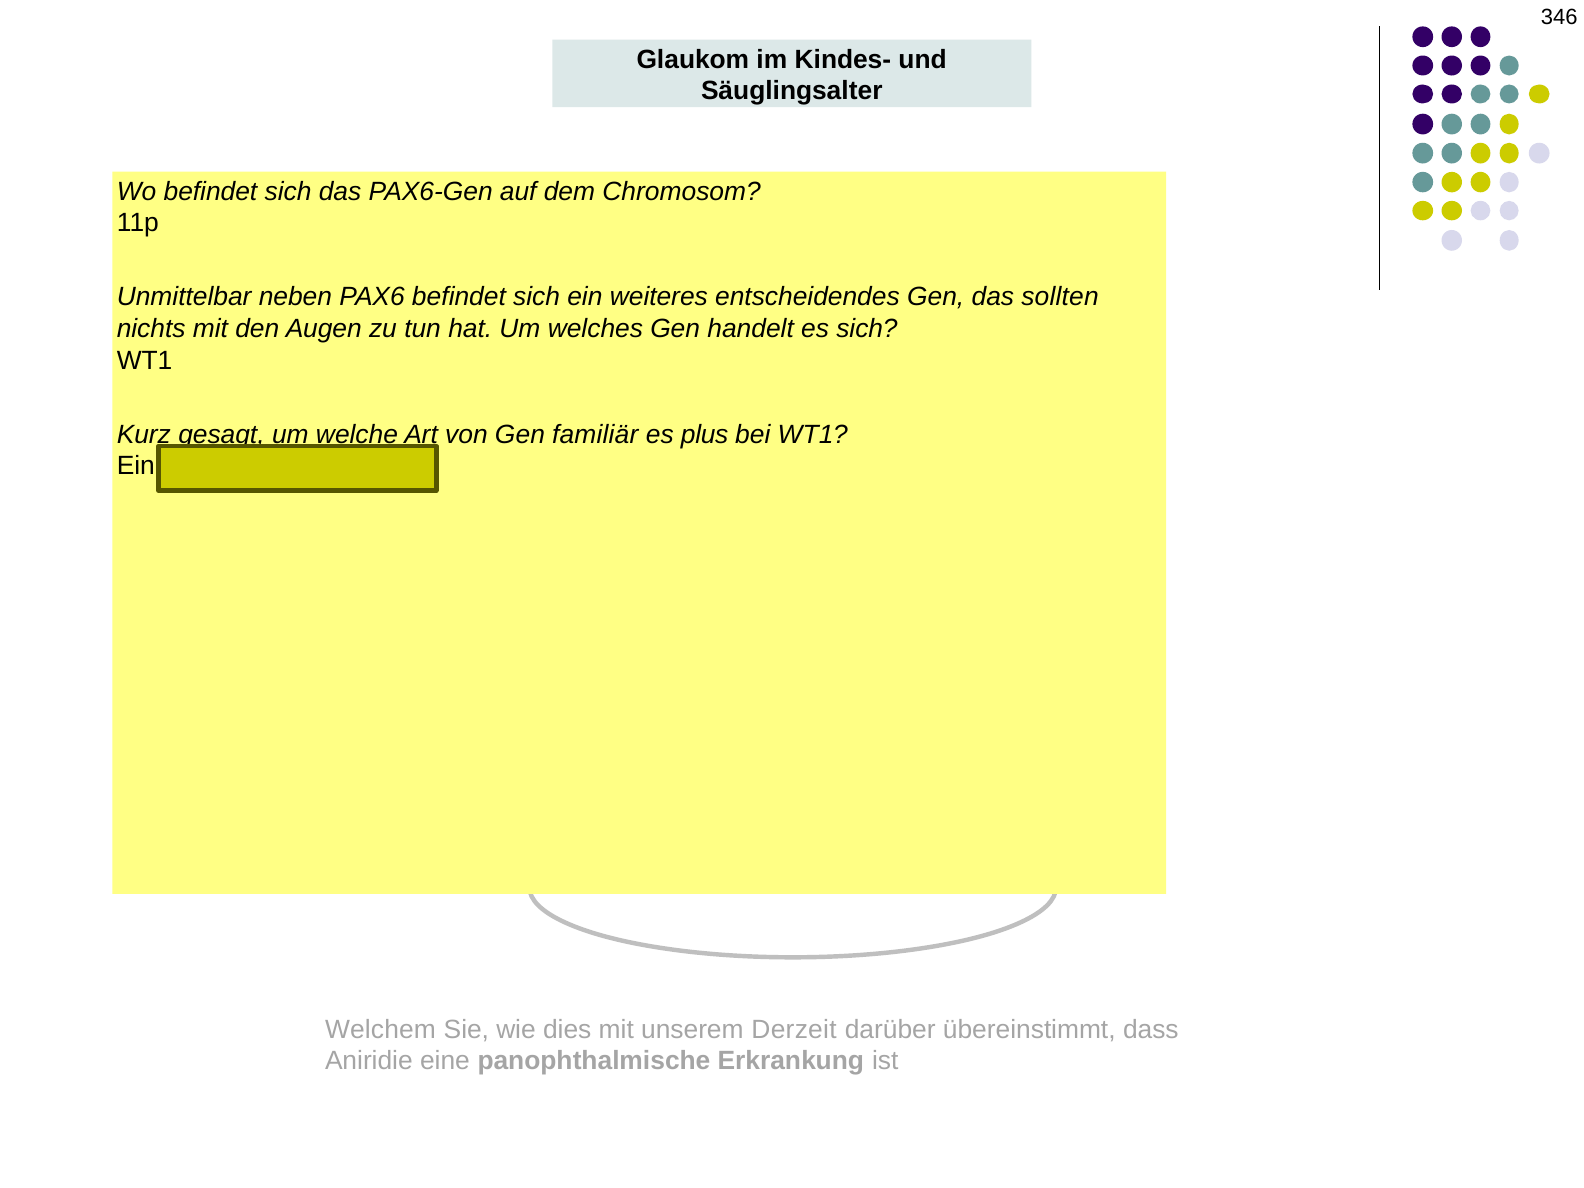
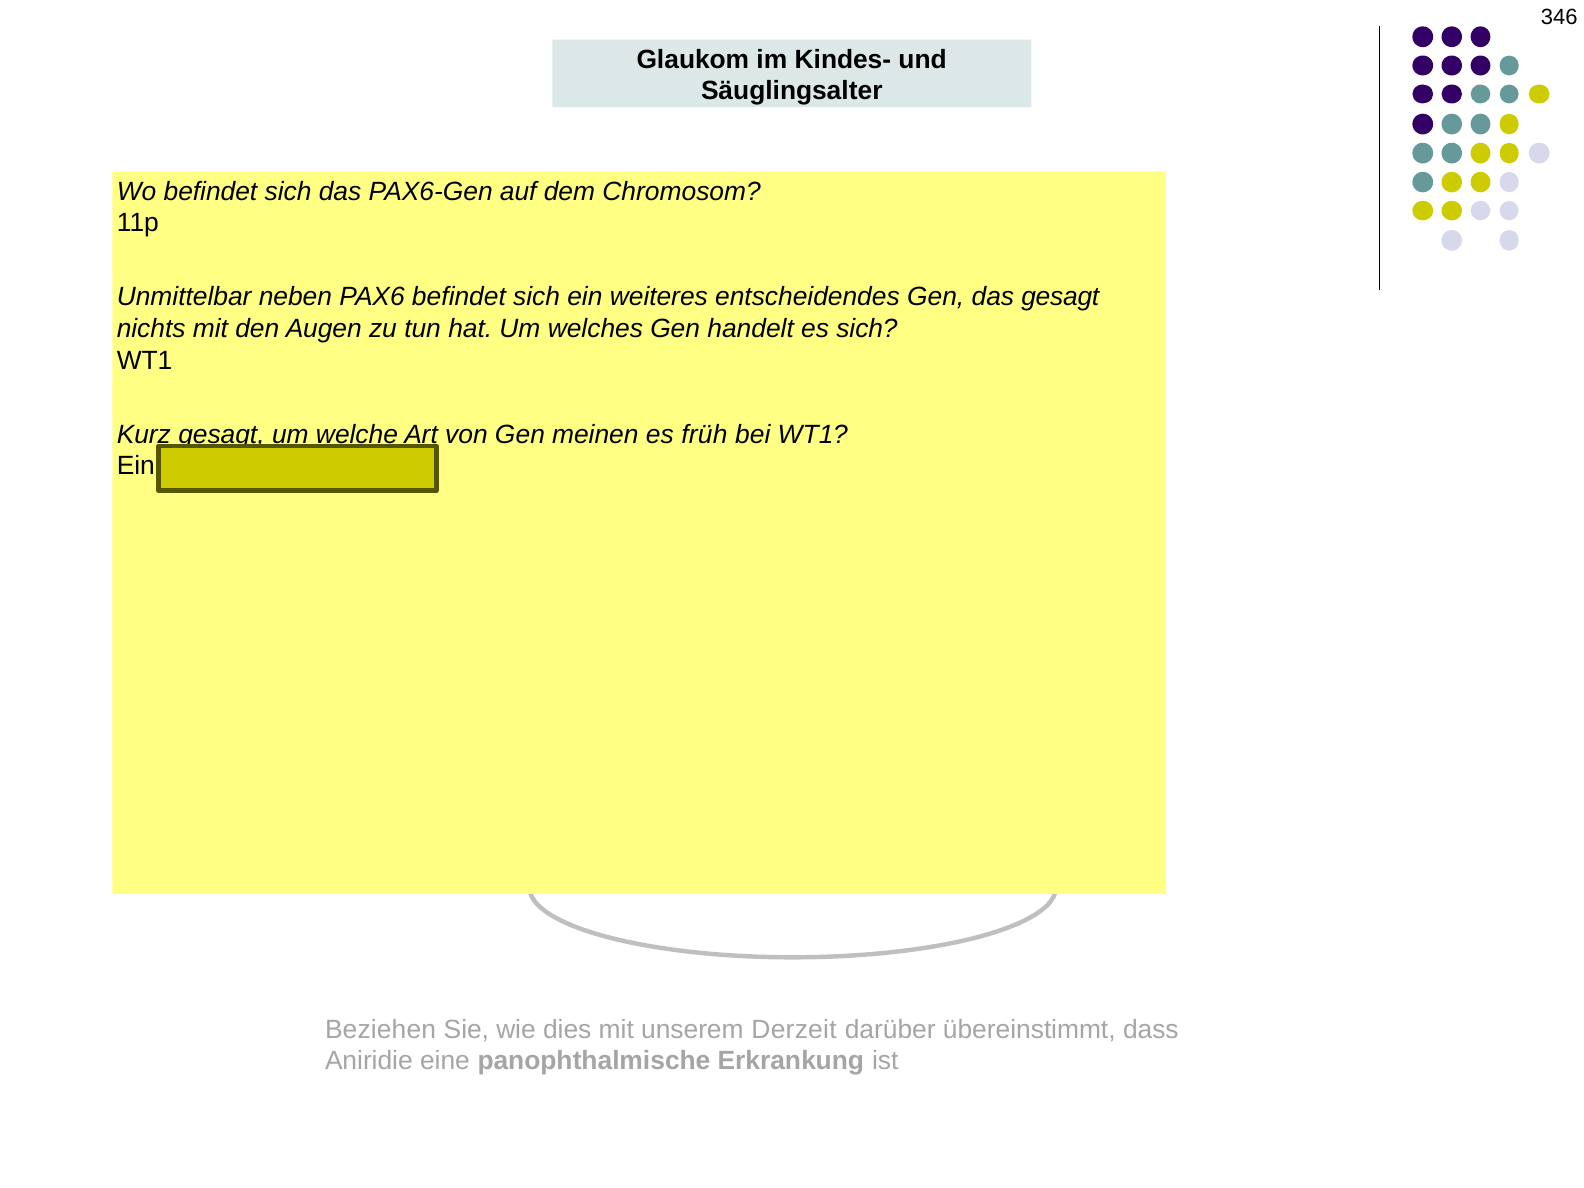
das sollten: sollten -> gesagt
Gen familiär: familiär -> meinen
plus: plus -> früh
Welchem: Welchem -> Beziehen
